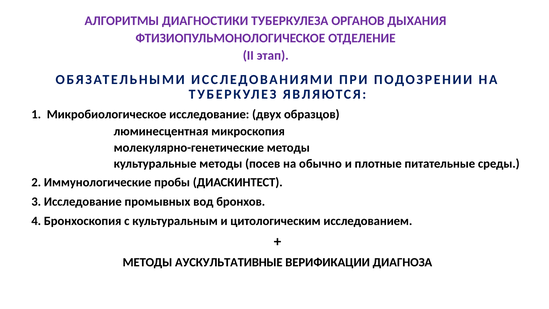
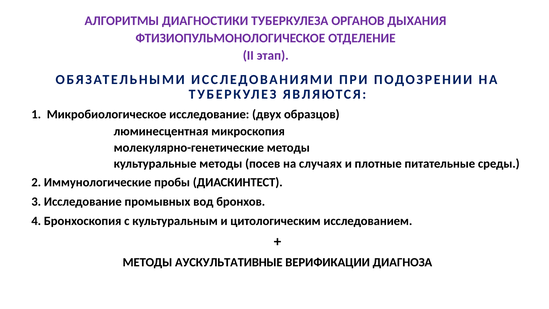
обычно: обычно -> случаях
